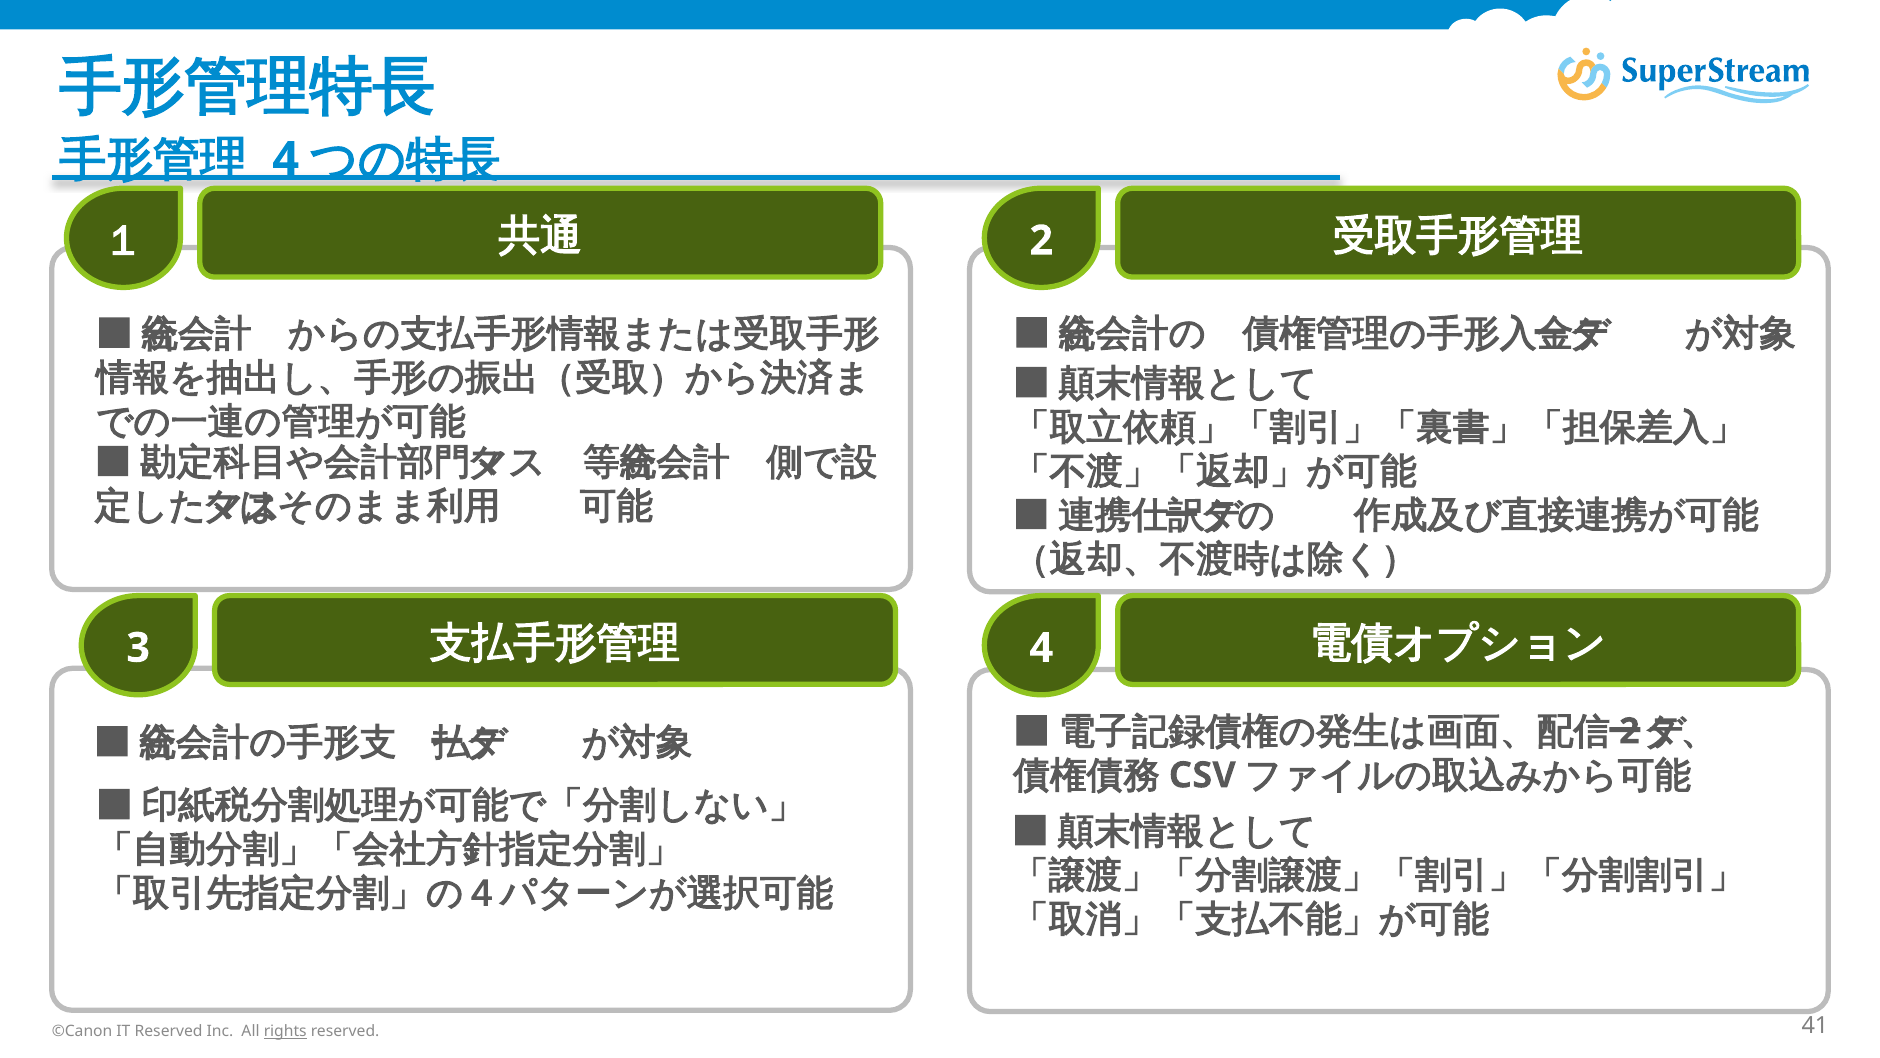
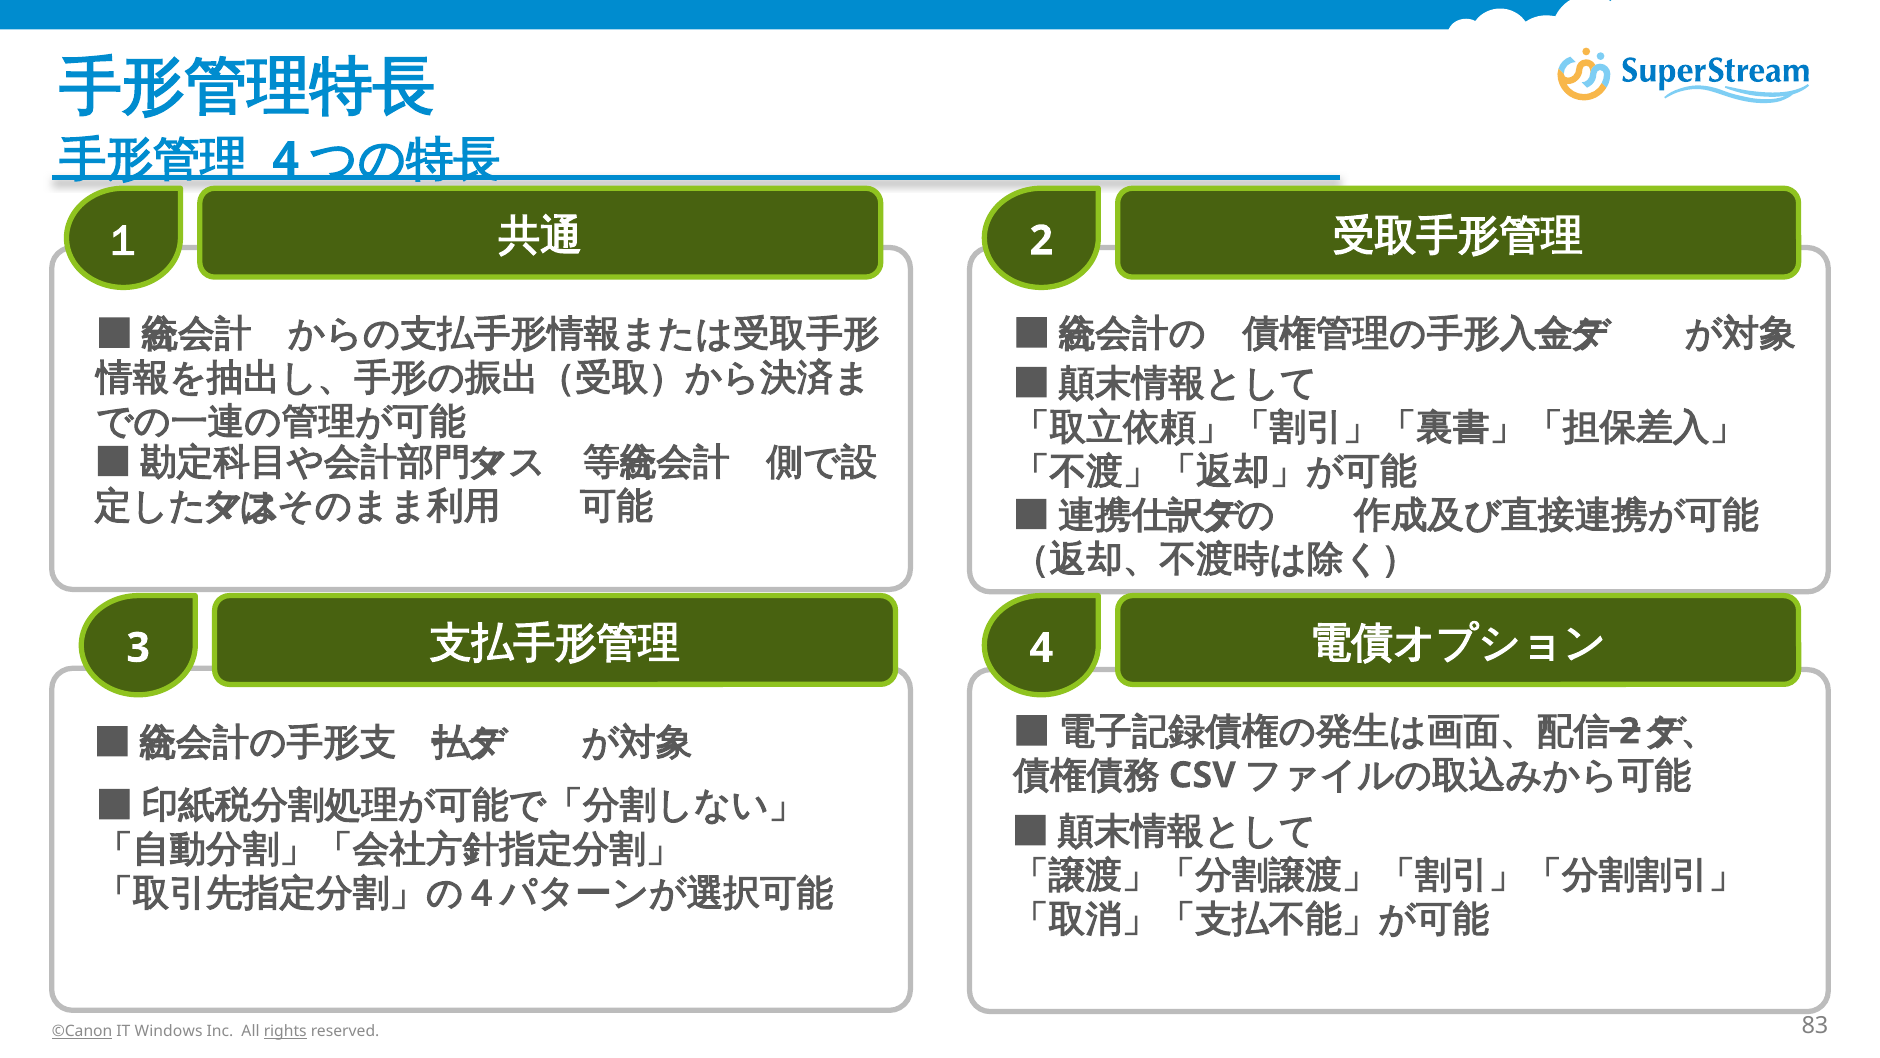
©Canon underline: none -> present
IT Reserved: Reserved -> Windows
41: 41 -> 83
